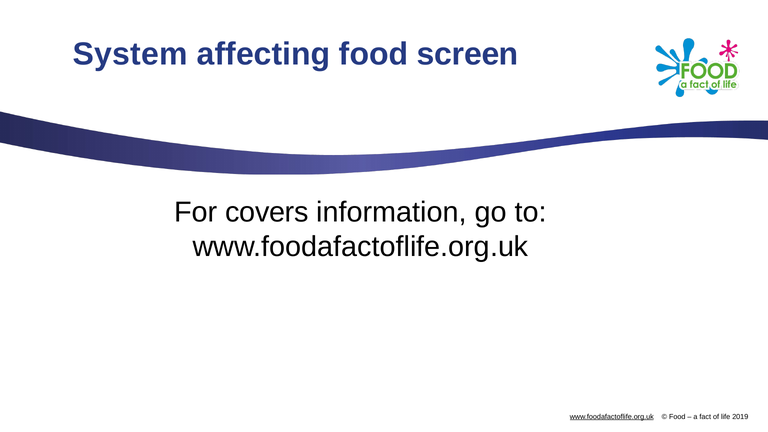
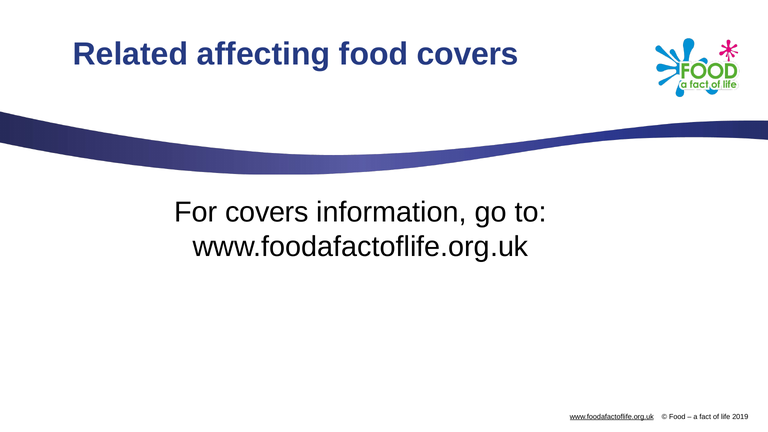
System: System -> Related
food screen: screen -> covers
